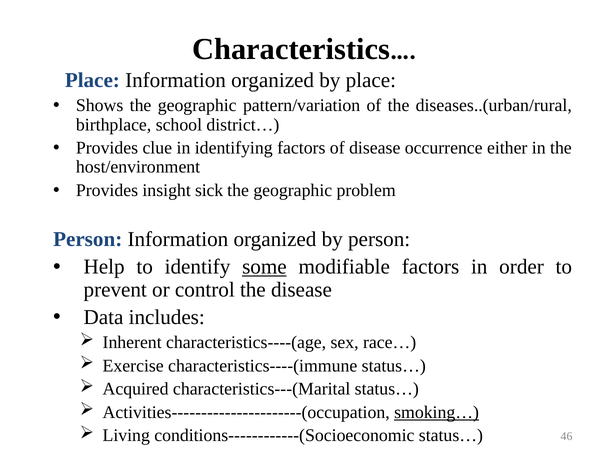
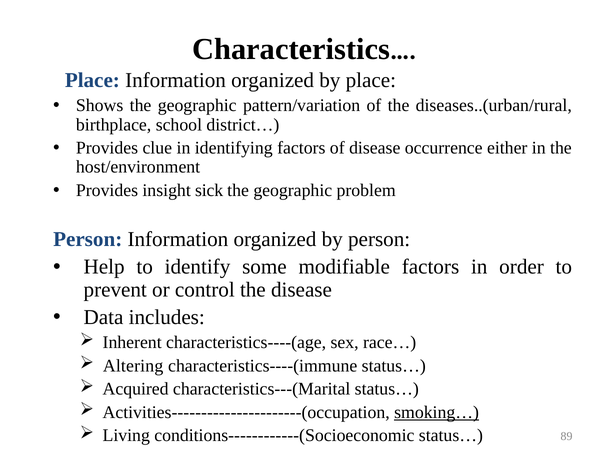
some underline: present -> none
Exercise: Exercise -> Altering
46: 46 -> 89
